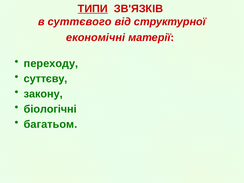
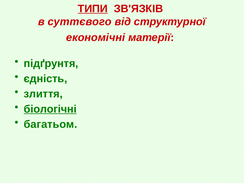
переходу: переходу -> підґрунтя
суттєву: суттєву -> єдність
закону: закону -> злиття
біологічні underline: none -> present
